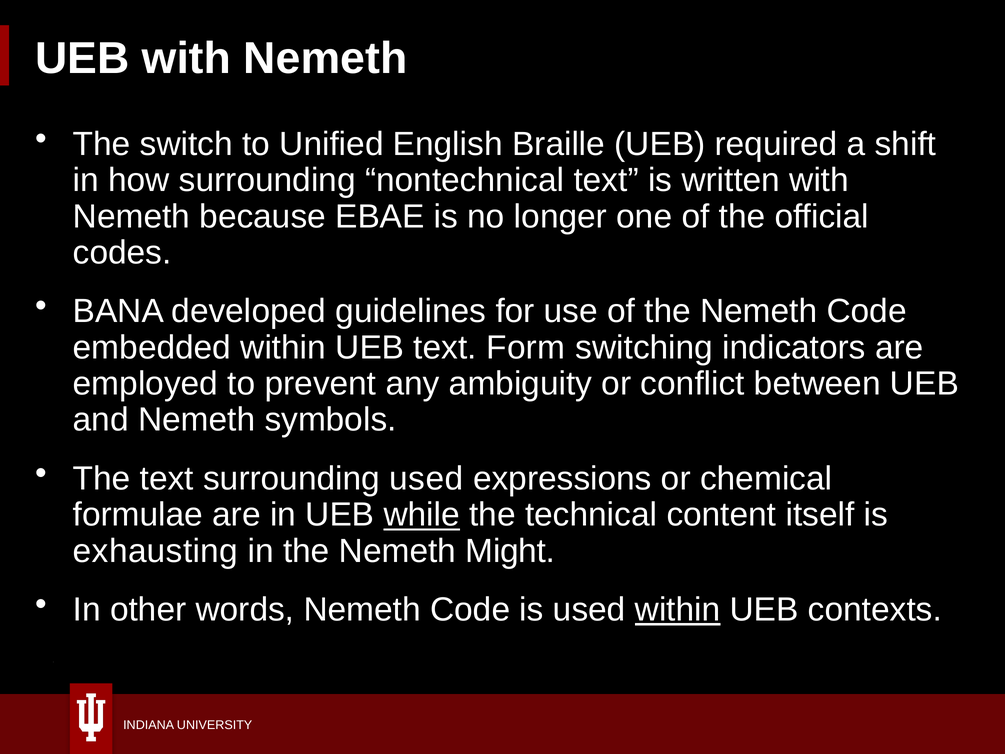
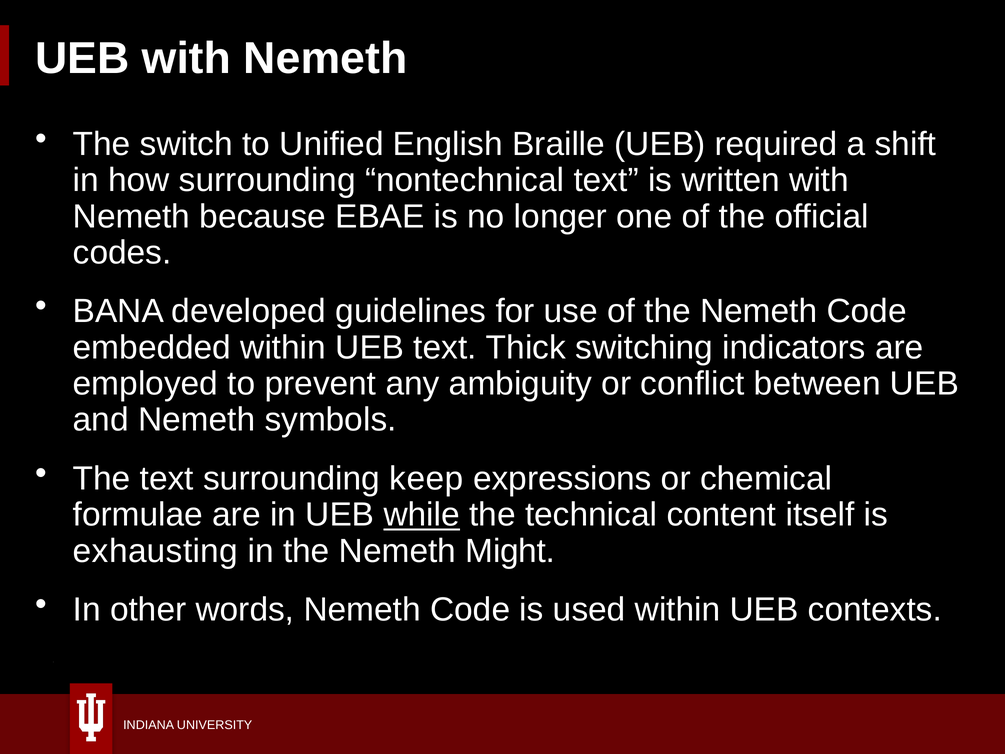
Form: Form -> Thick
surrounding used: used -> keep
within at (678, 610) underline: present -> none
